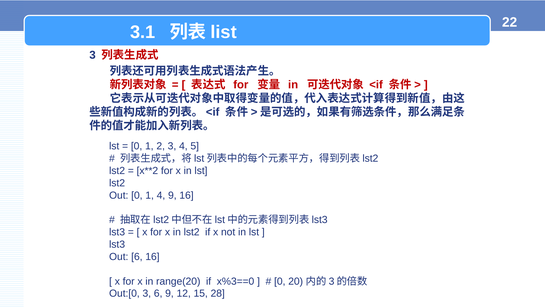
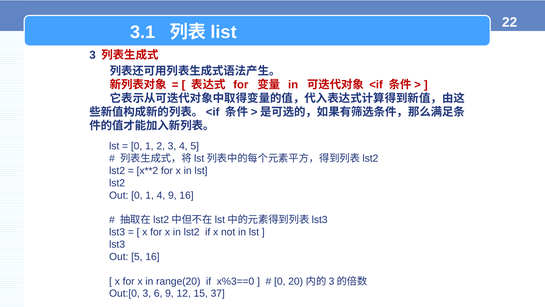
Out 6: 6 -> 5
28: 28 -> 37
